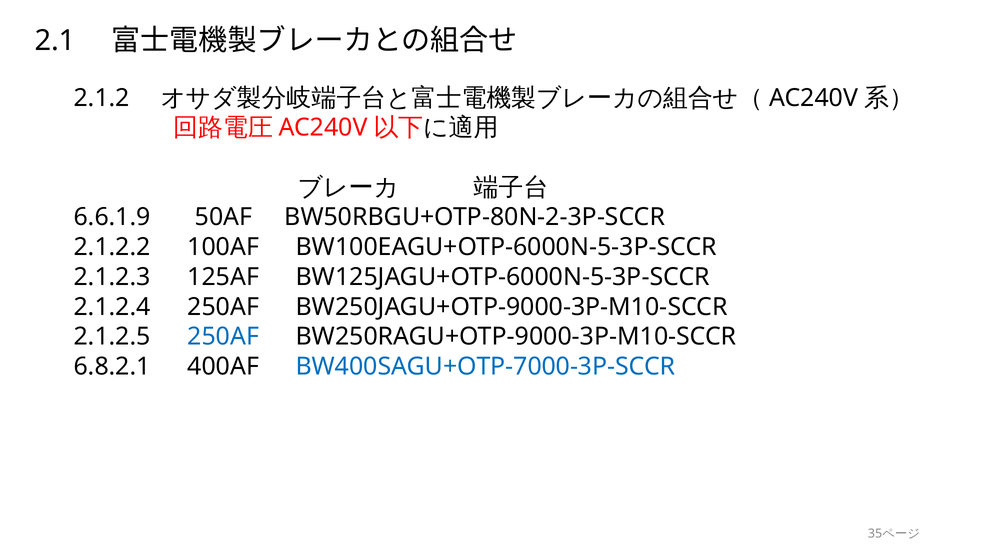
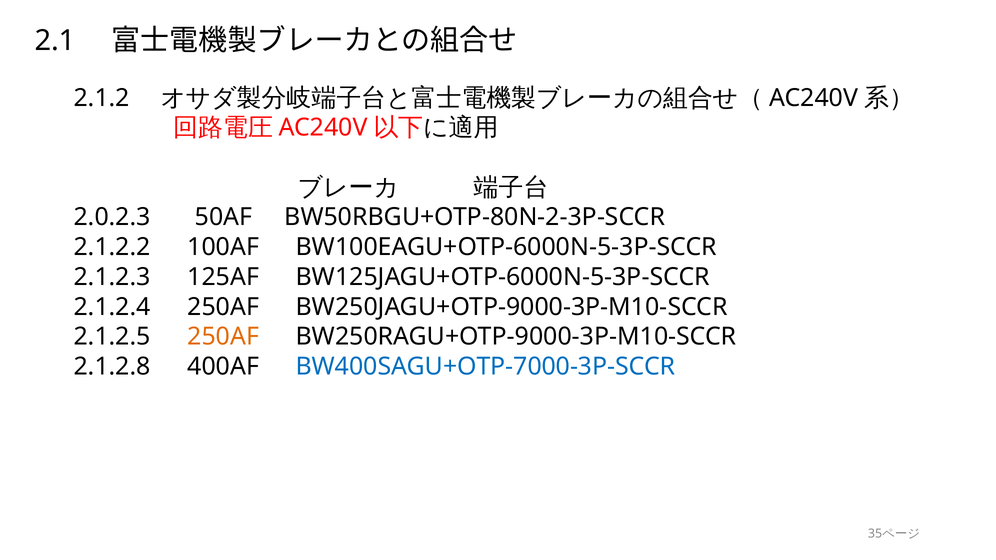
6.6.1.9: 6.6.1.9 -> 2.0.2.3
250AF at (223, 337) colour: blue -> orange
6.8.2.1: 6.8.2.1 -> 2.1.2.8
